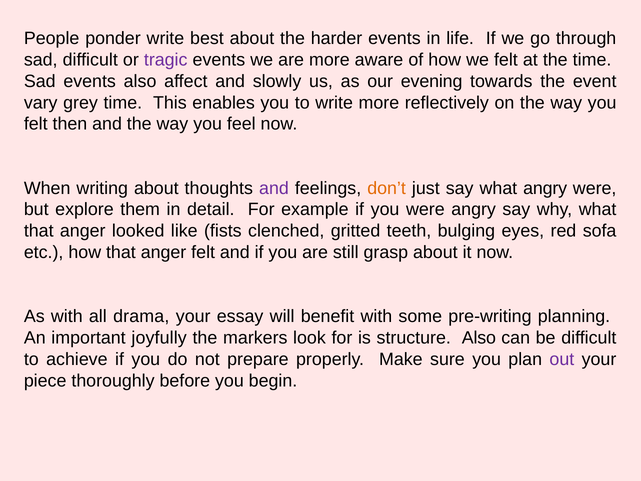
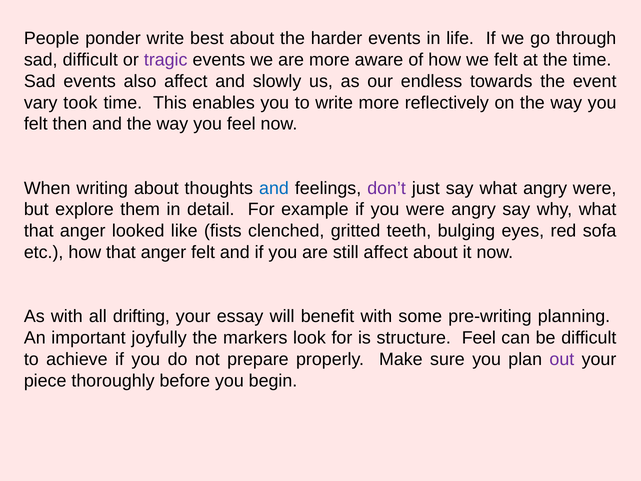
evening: evening -> endless
grey: grey -> took
and at (274, 188) colour: purple -> blue
don’t colour: orange -> purple
still grasp: grasp -> affect
drama: drama -> drifting
structure Also: Also -> Feel
